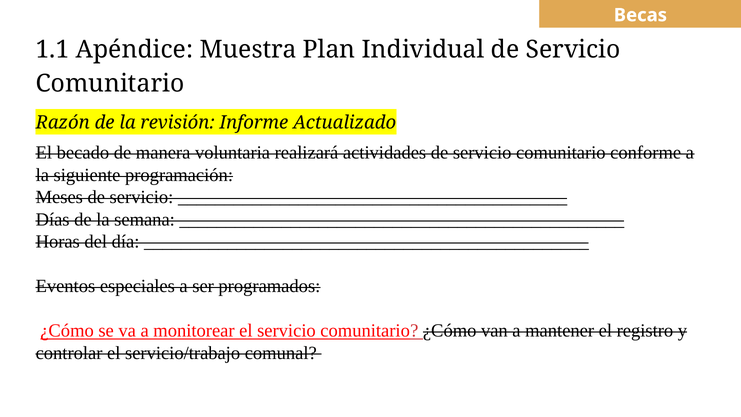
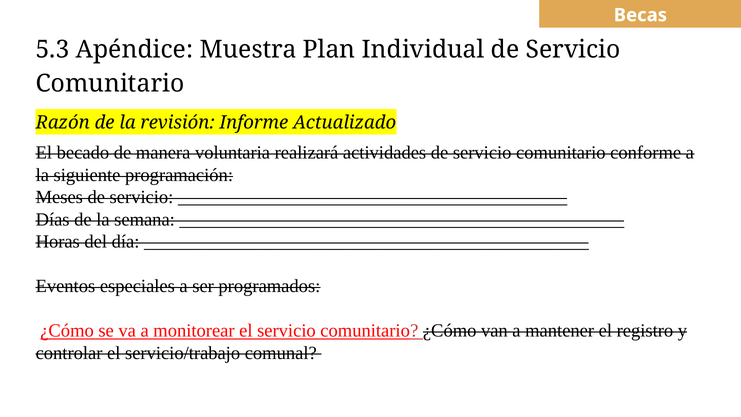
1.1: 1.1 -> 5.3
